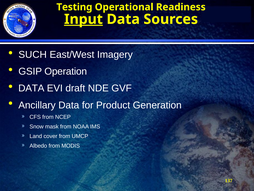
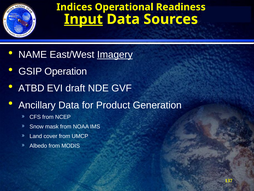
Testing: Testing -> Indices
SUCH: SUCH -> NAME
Imagery underline: none -> present
DATA at (31, 88): DATA -> ATBD
